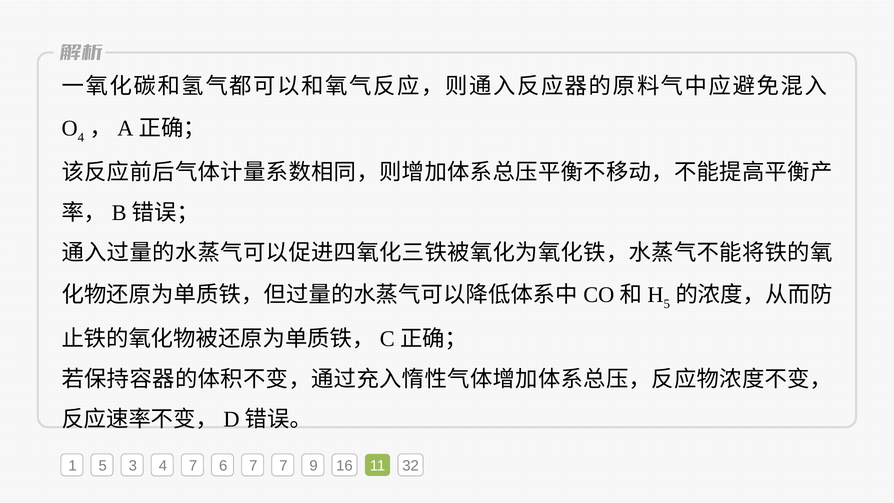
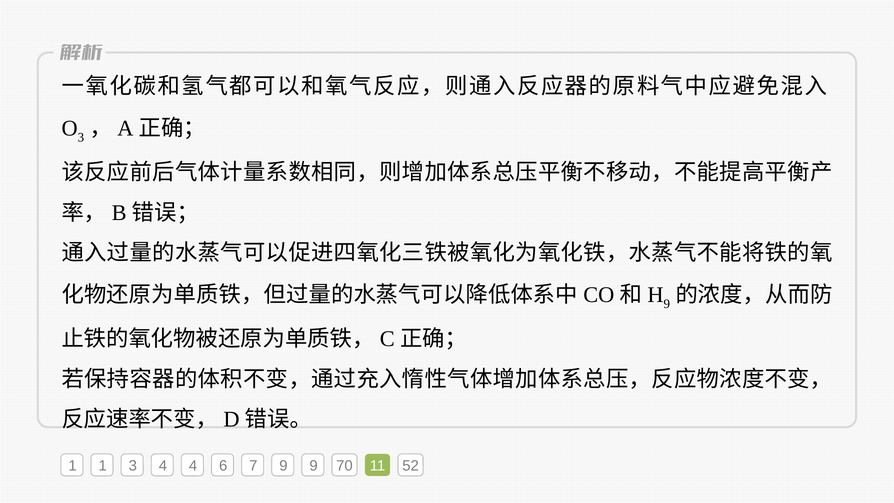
4 at (81, 137): 4 -> 3
5 at (667, 304): 5 -> 9
1 5: 5 -> 1
4 7: 7 -> 4
7 7: 7 -> 9
16: 16 -> 70
32: 32 -> 52
